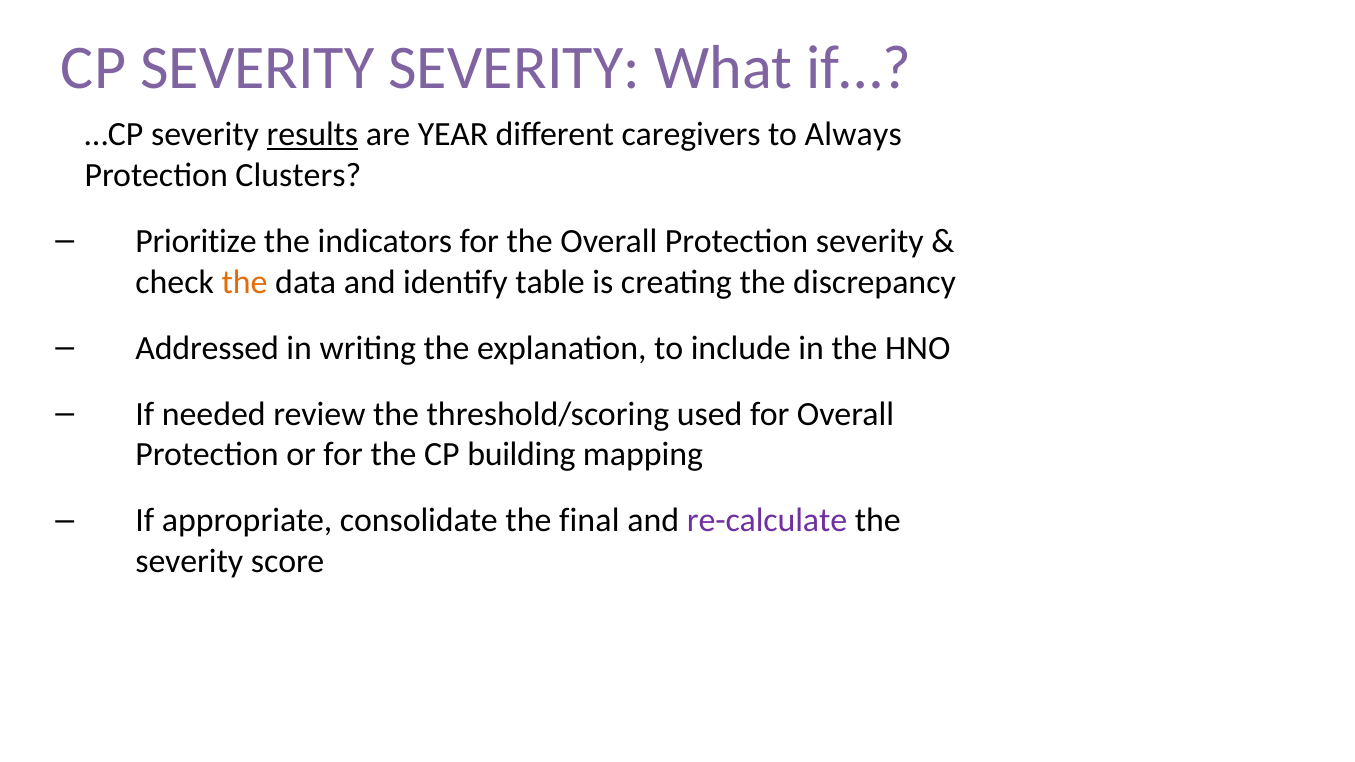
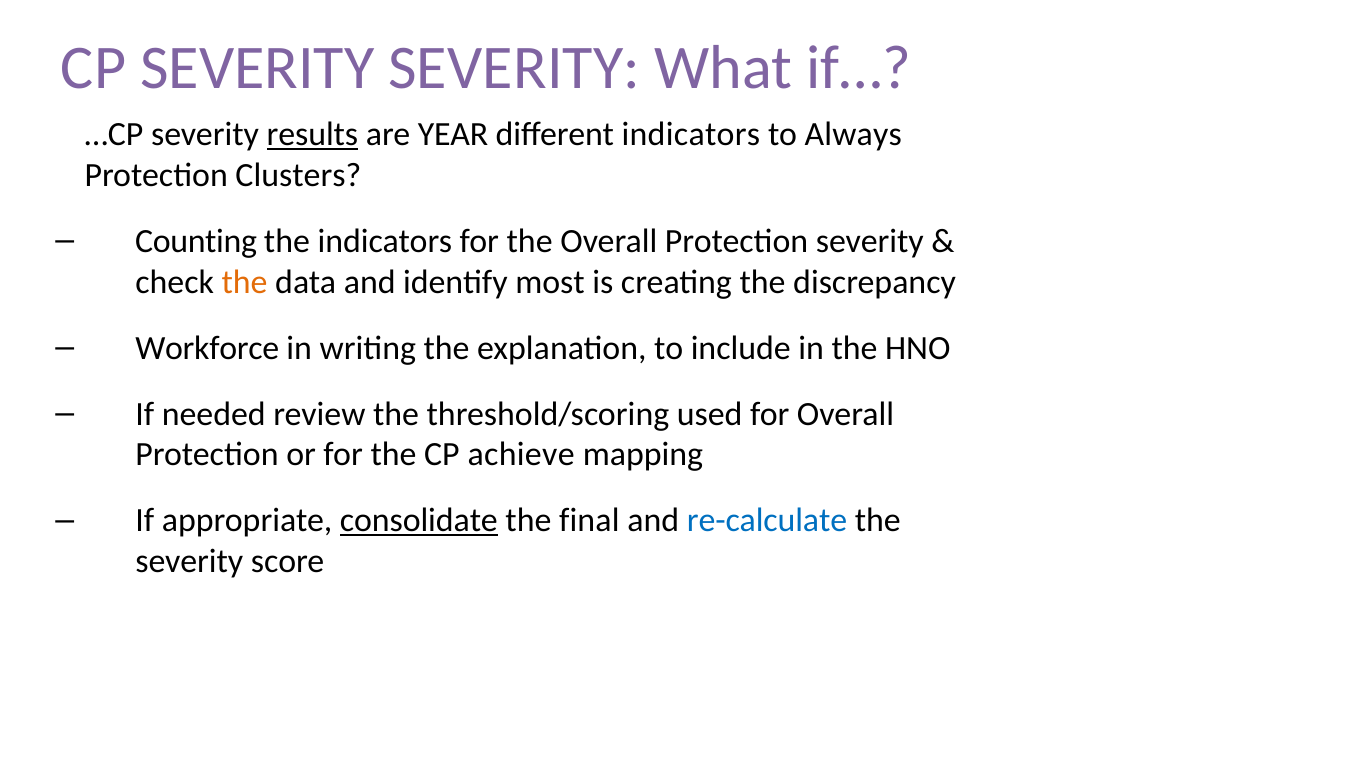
different caregivers: caregivers -> indicators
Prioritize: Prioritize -> Counting
table: table -> most
Addressed: Addressed -> Workforce
building: building -> achieve
consolidate underline: none -> present
re-calculate colour: purple -> blue
